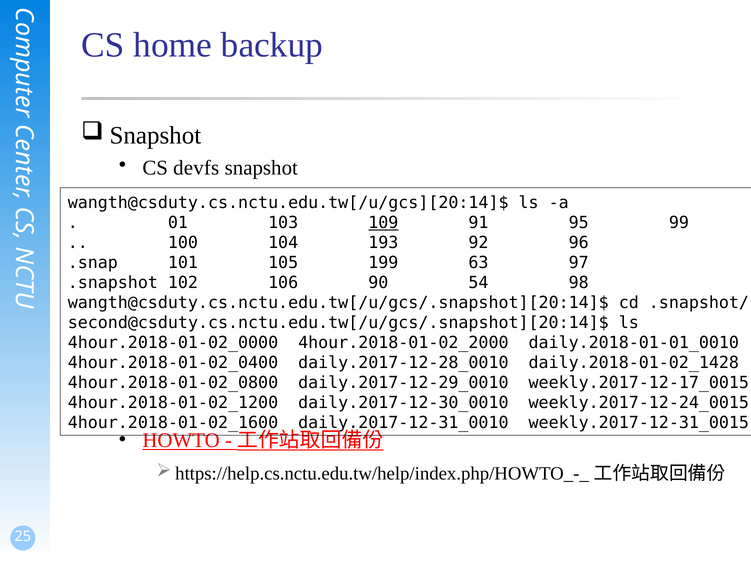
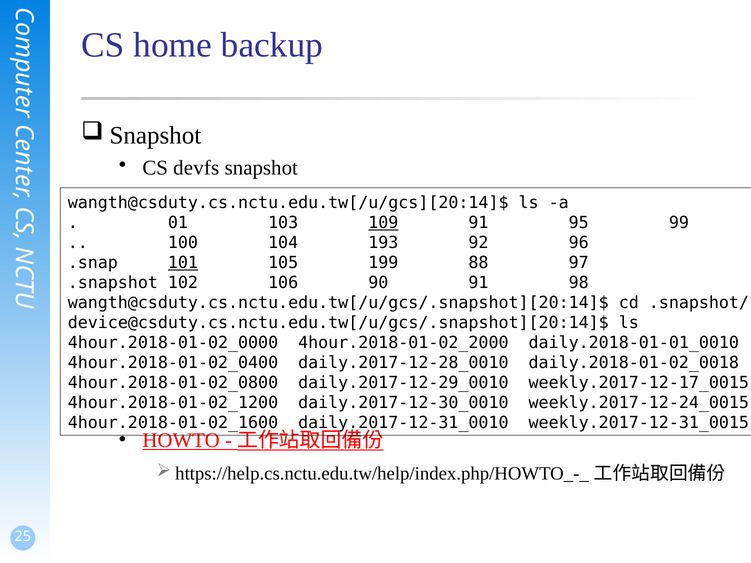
101 underline: none -> present
63: 63 -> 88
90 54: 54 -> 91
second@csduty.cs.nctu.edu.tw[/u/gcs/.snapshot][20:14]$: second@csduty.cs.nctu.edu.tw[/u/gcs/.snapshot][20:14]$ -> device@csduty.cs.nctu.edu.tw[/u/gcs/.snapshot][20:14]$
daily.2018-01-02_1428: daily.2018-01-02_1428 -> daily.2018-01-02_0018
